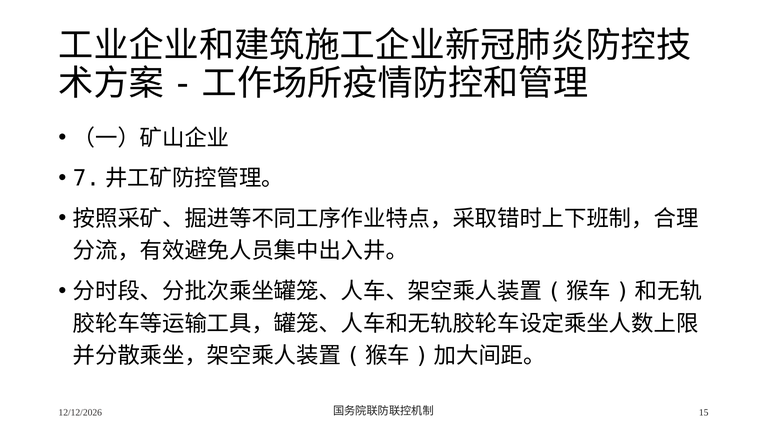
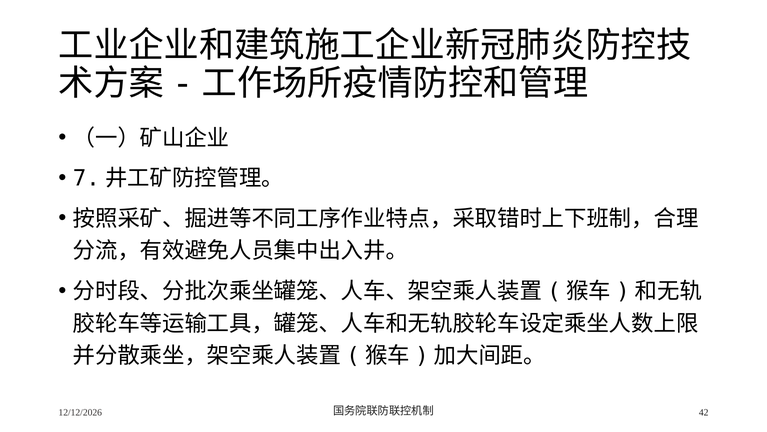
15: 15 -> 42
